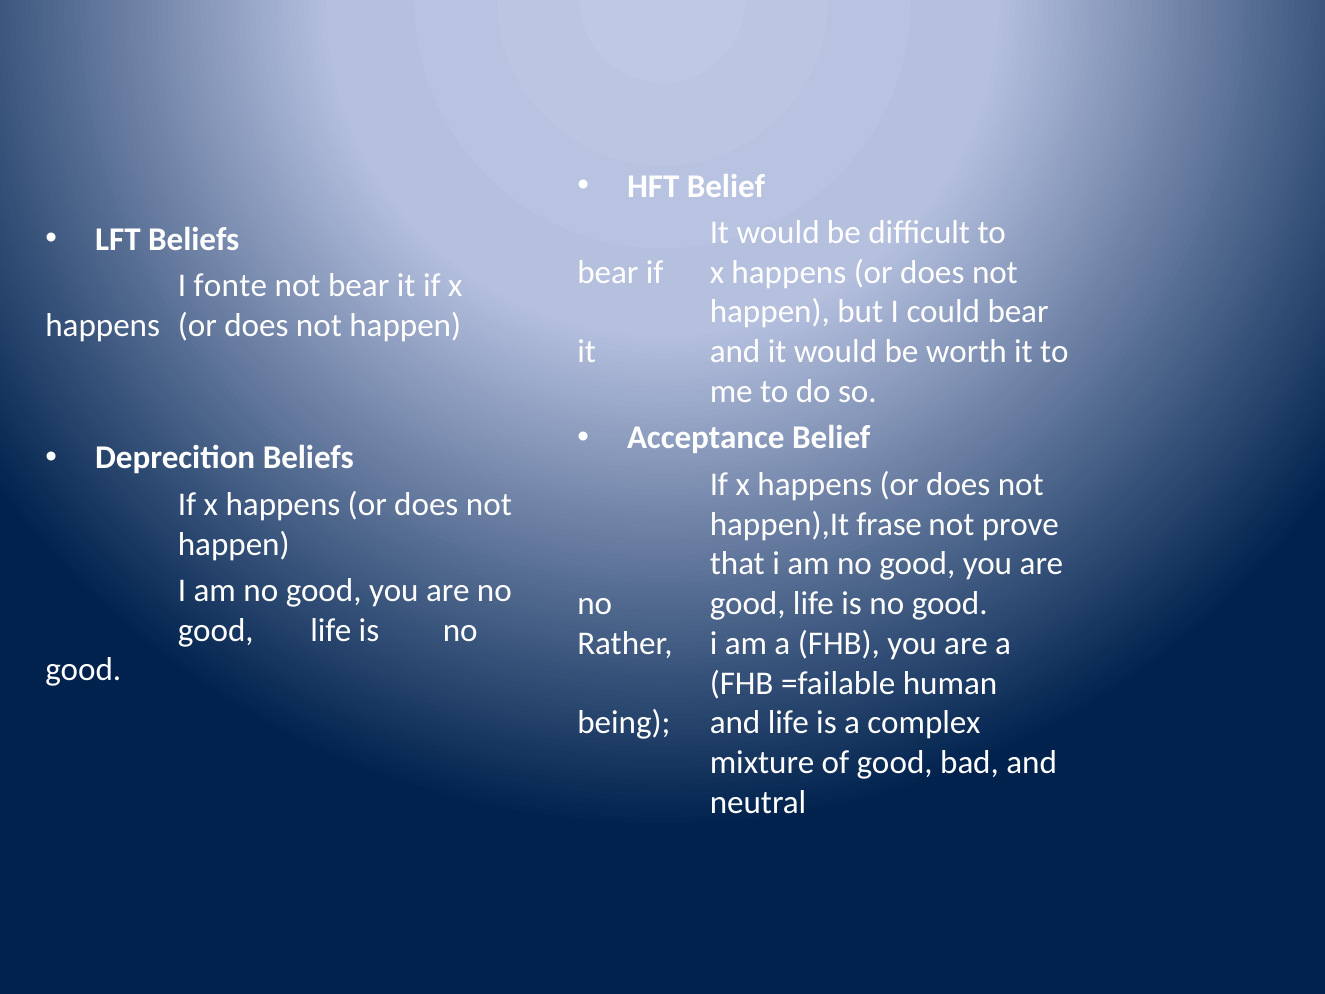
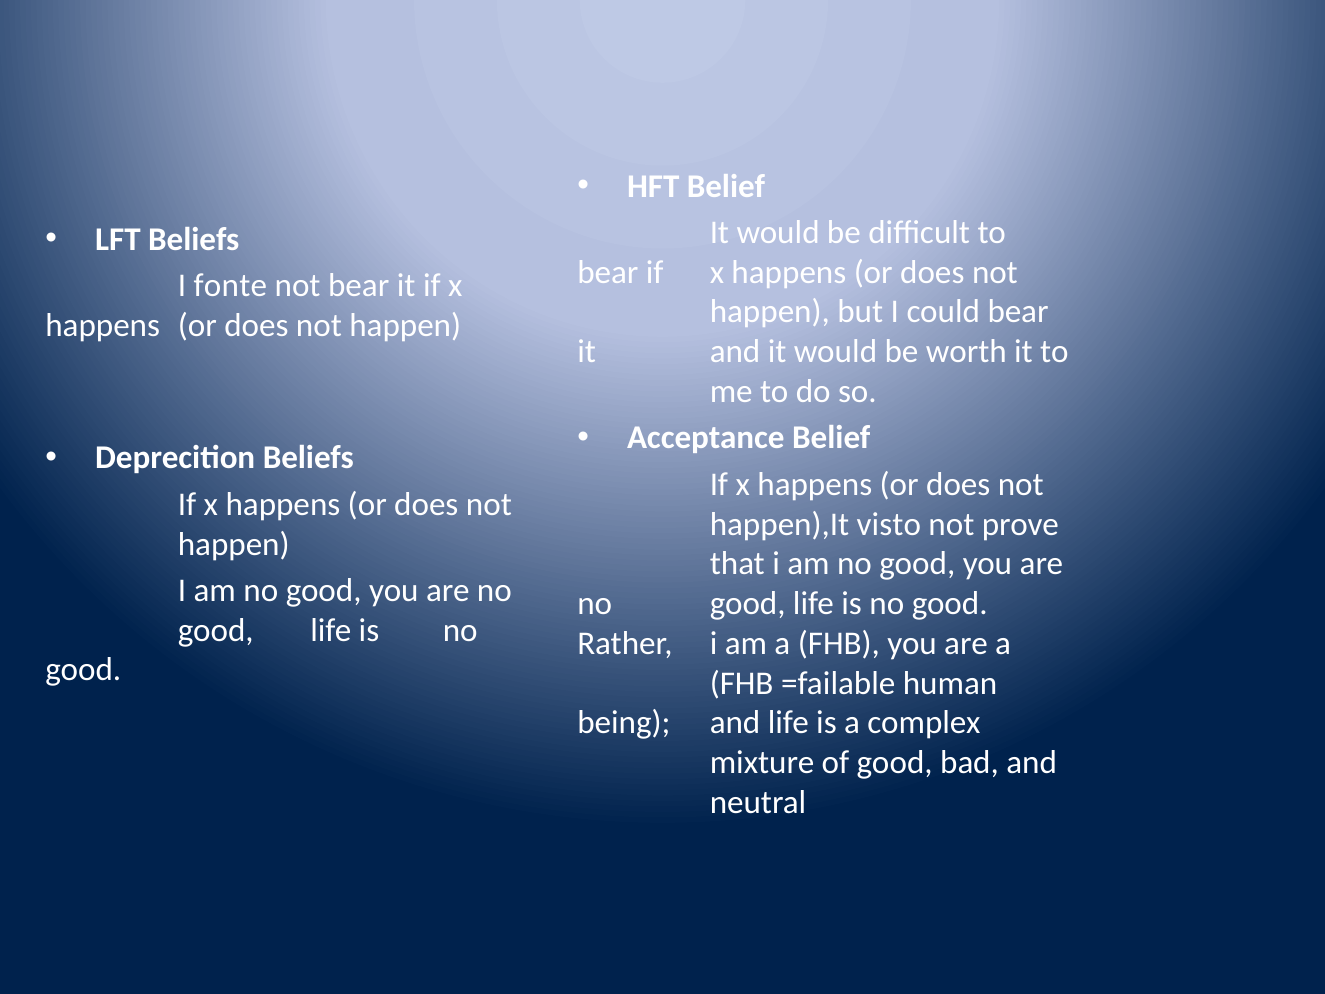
frase: frase -> visto
